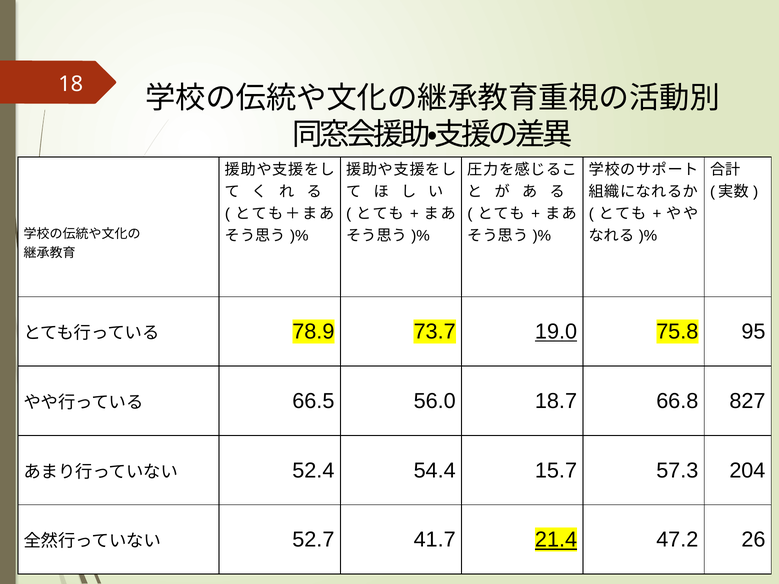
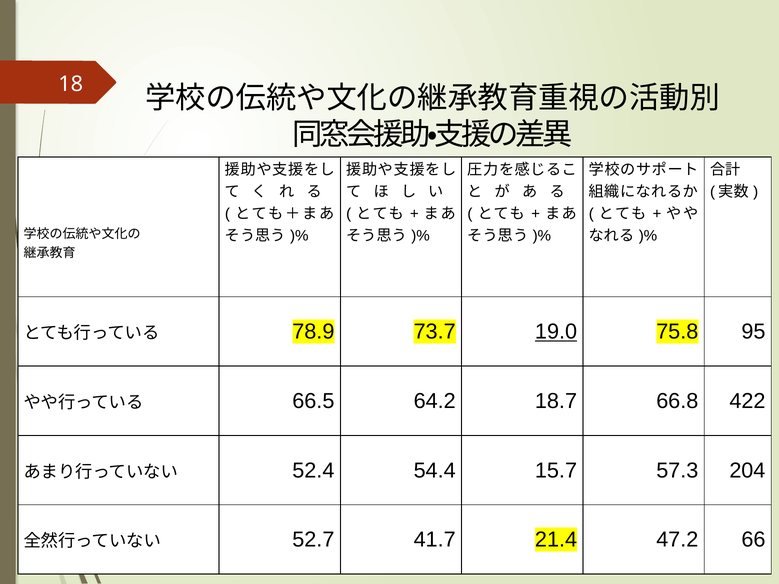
56.0: 56.0 -> 64.2
827: 827 -> 422
21.4 underline: present -> none
26: 26 -> 66
